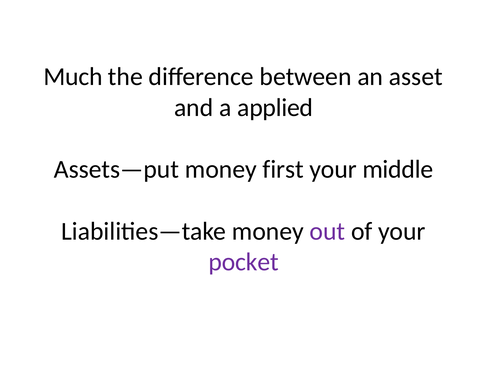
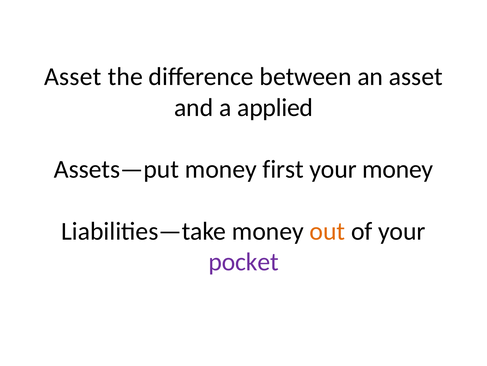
Much at (73, 76): Much -> Asset
your middle: middle -> money
out colour: purple -> orange
